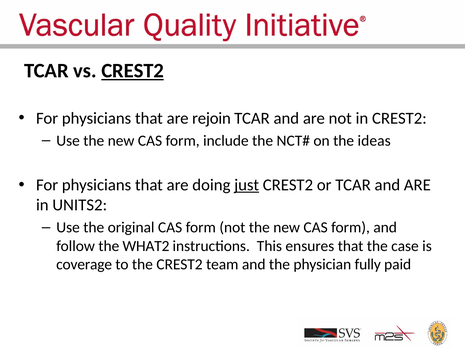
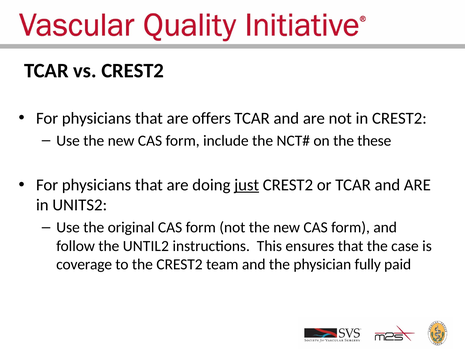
CREST2 at (133, 71) underline: present -> none
rejoin: rejoin -> offers
ideas: ideas -> these
WHAT2: WHAT2 -> UNTIL2
